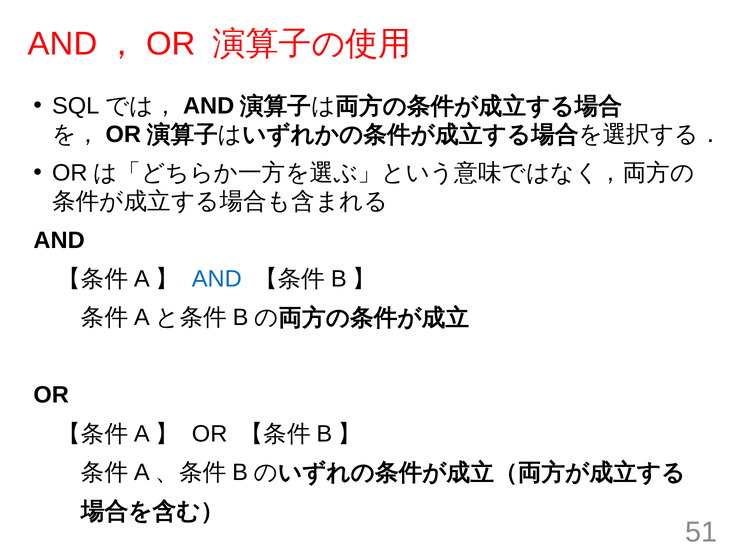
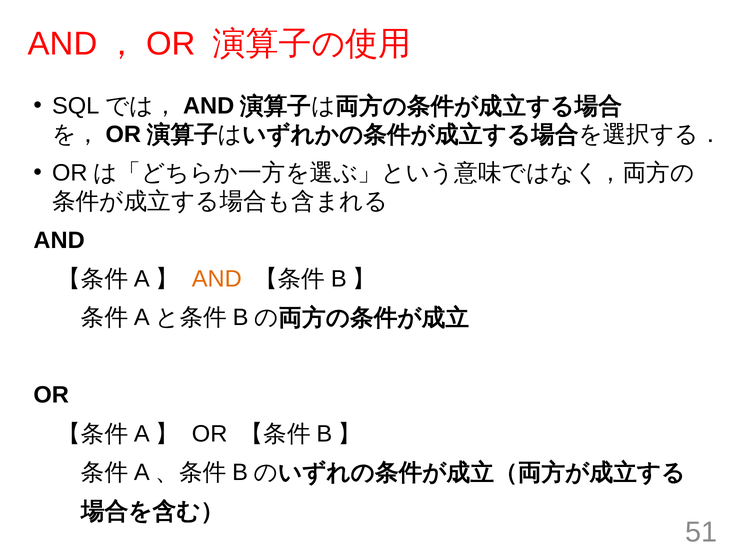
AND at (217, 279) colour: blue -> orange
